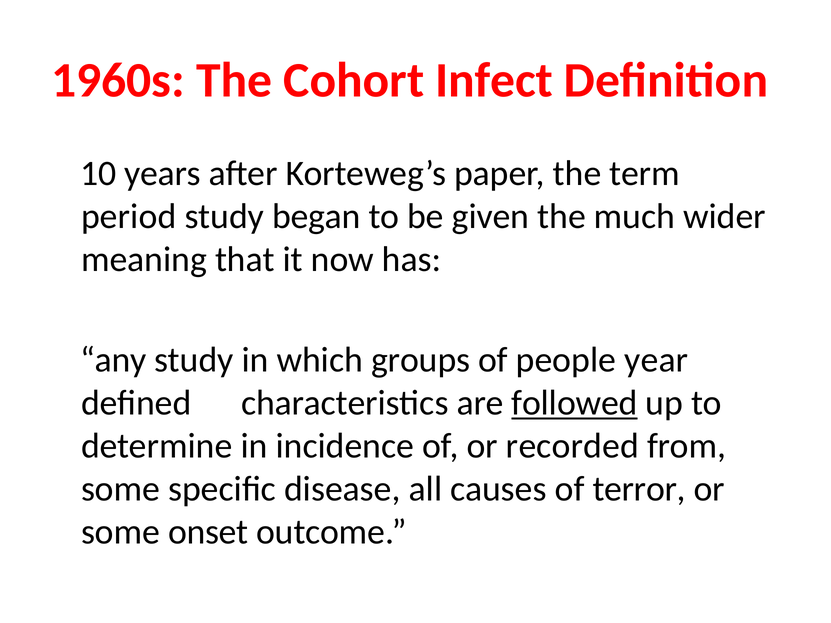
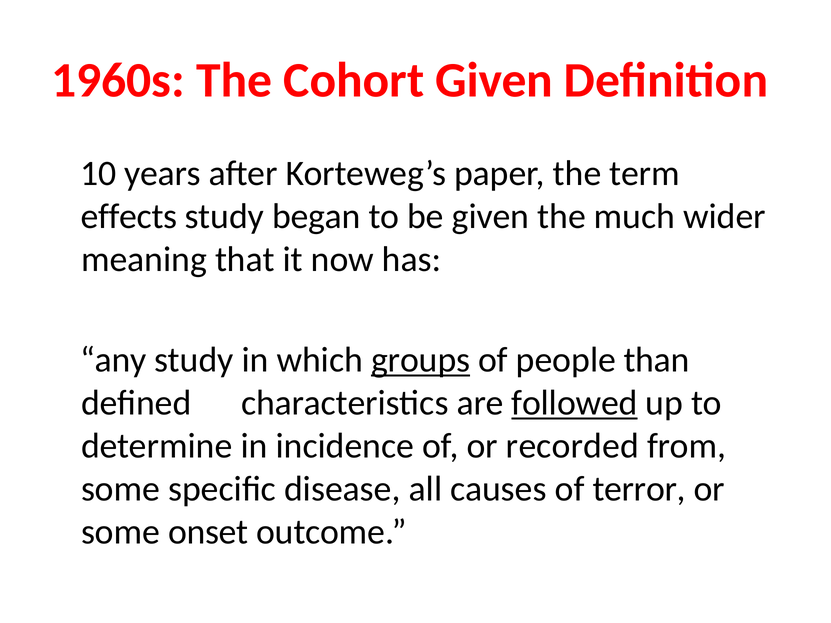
Cohort Infect: Infect -> Given
period: period -> effects
groups underline: none -> present
year: year -> than
